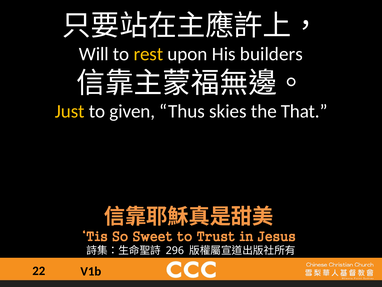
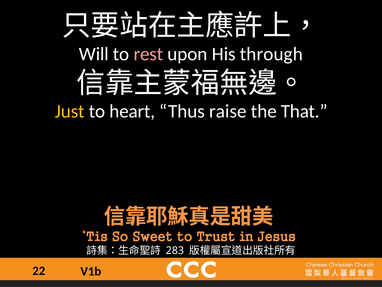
rest colour: yellow -> pink
builders: builders -> through
given: given -> heart
skies: skies -> raise
296: 296 -> 283
